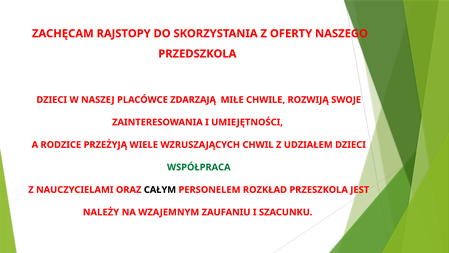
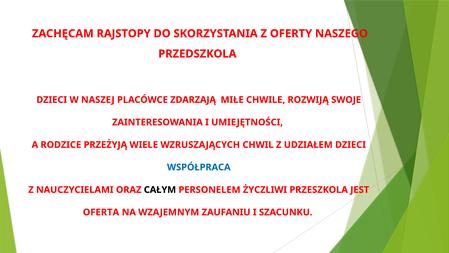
WSPÓŁPRACA colour: green -> blue
ROZKŁAD: ROZKŁAD -> ŻYCZLIWI
NALEŻY: NALEŻY -> OFERTA
